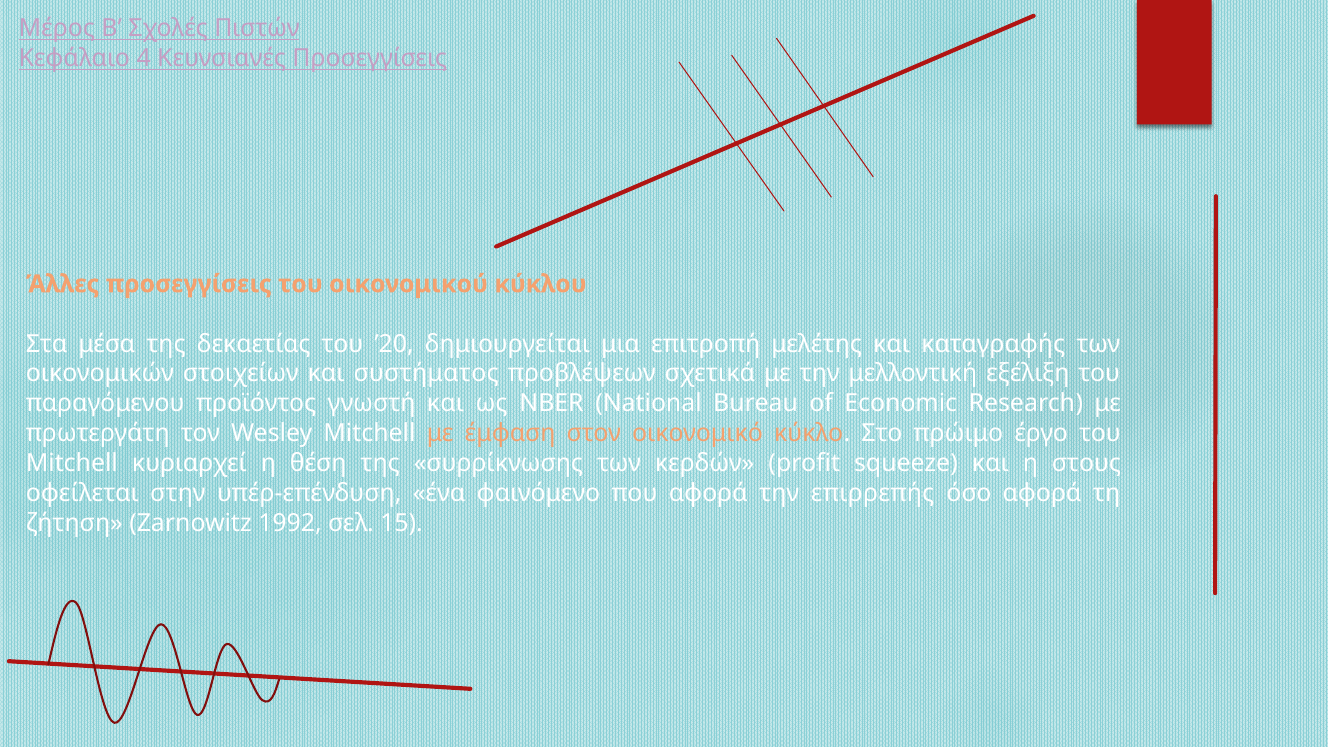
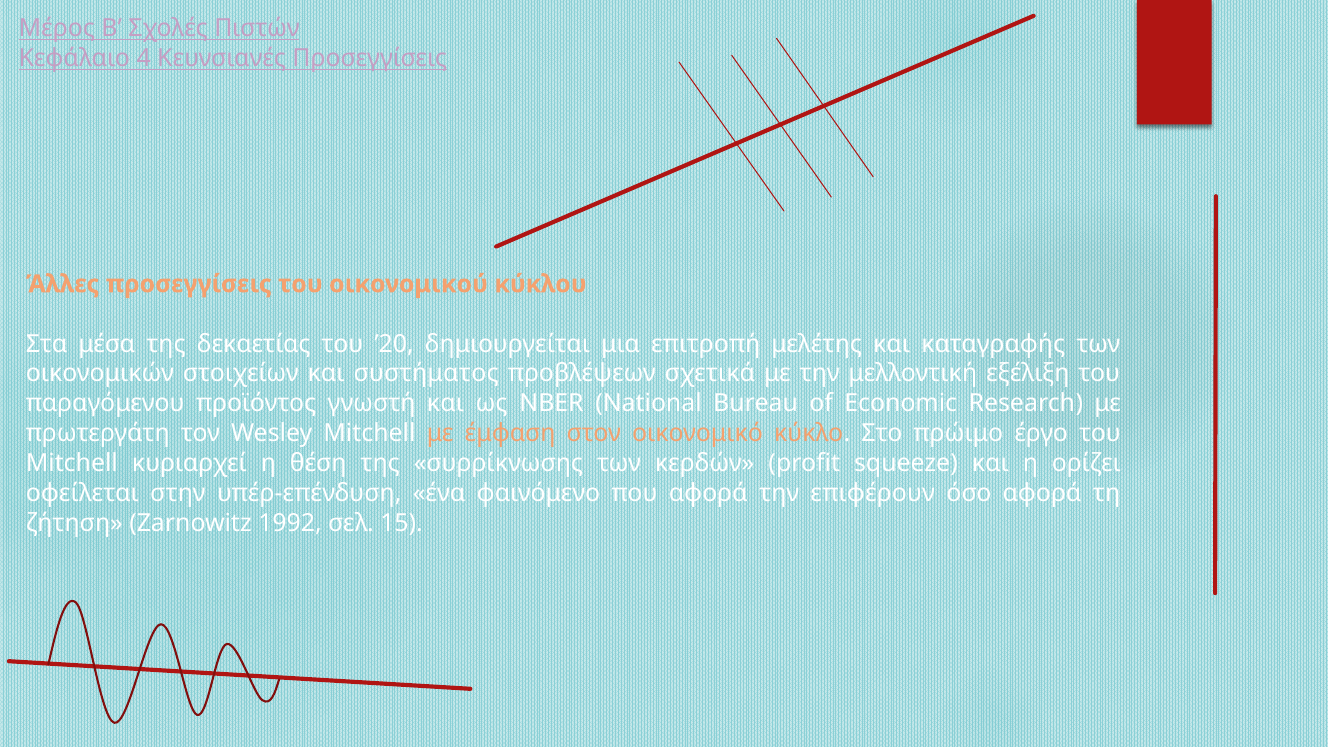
στους: στους -> ορίζει
επιρρεπής: επιρρεπής -> επιφέρουν
